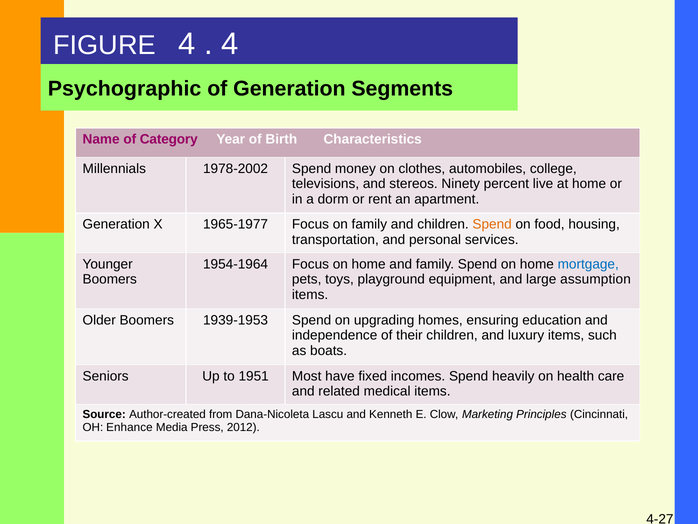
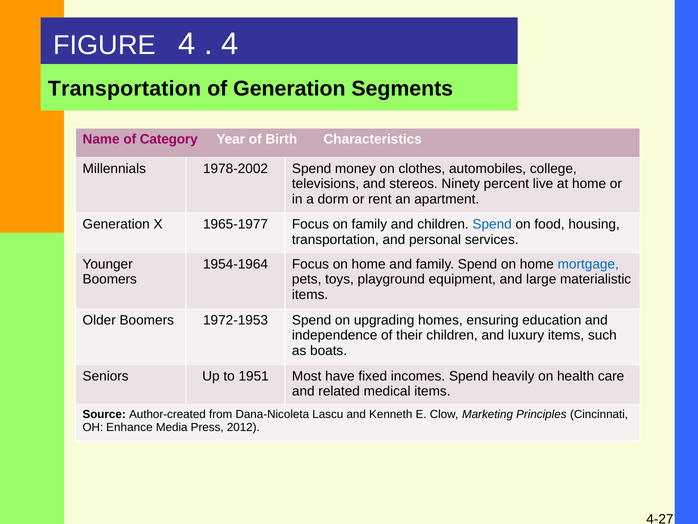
Psychographic at (125, 89): Psychographic -> Transportation
Spend at (492, 224) colour: orange -> blue
assumption: assumption -> materialistic
1939-1953: 1939-1953 -> 1972-1953
